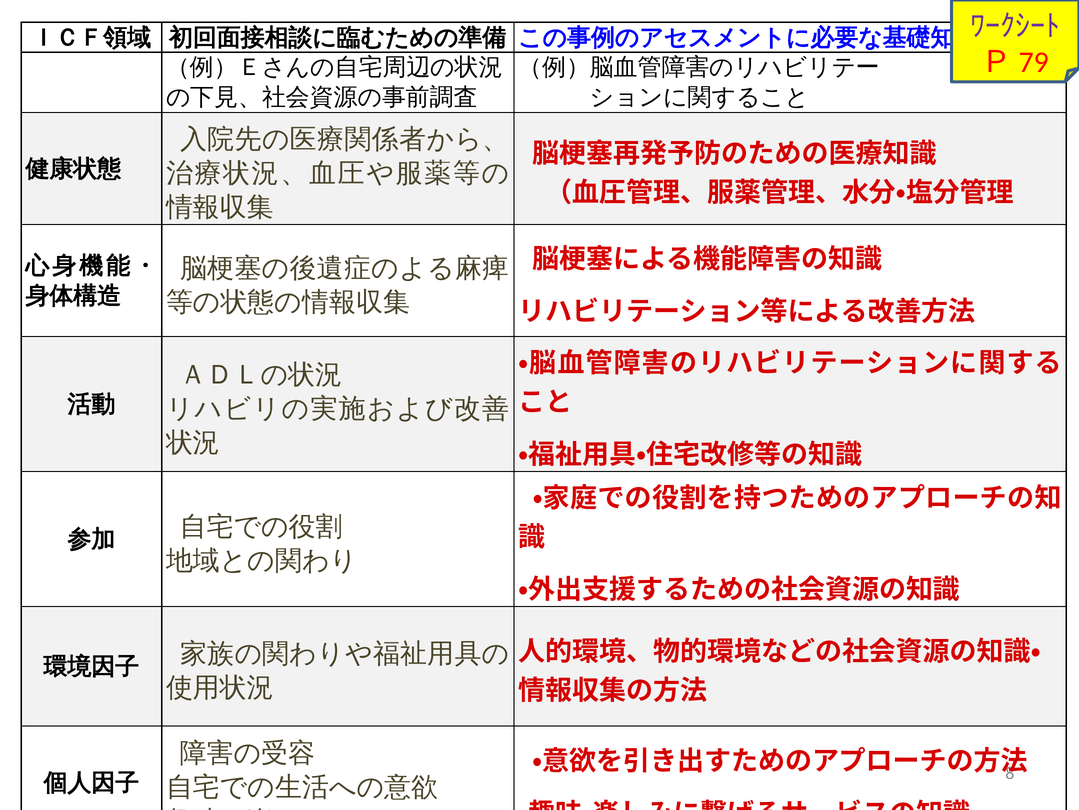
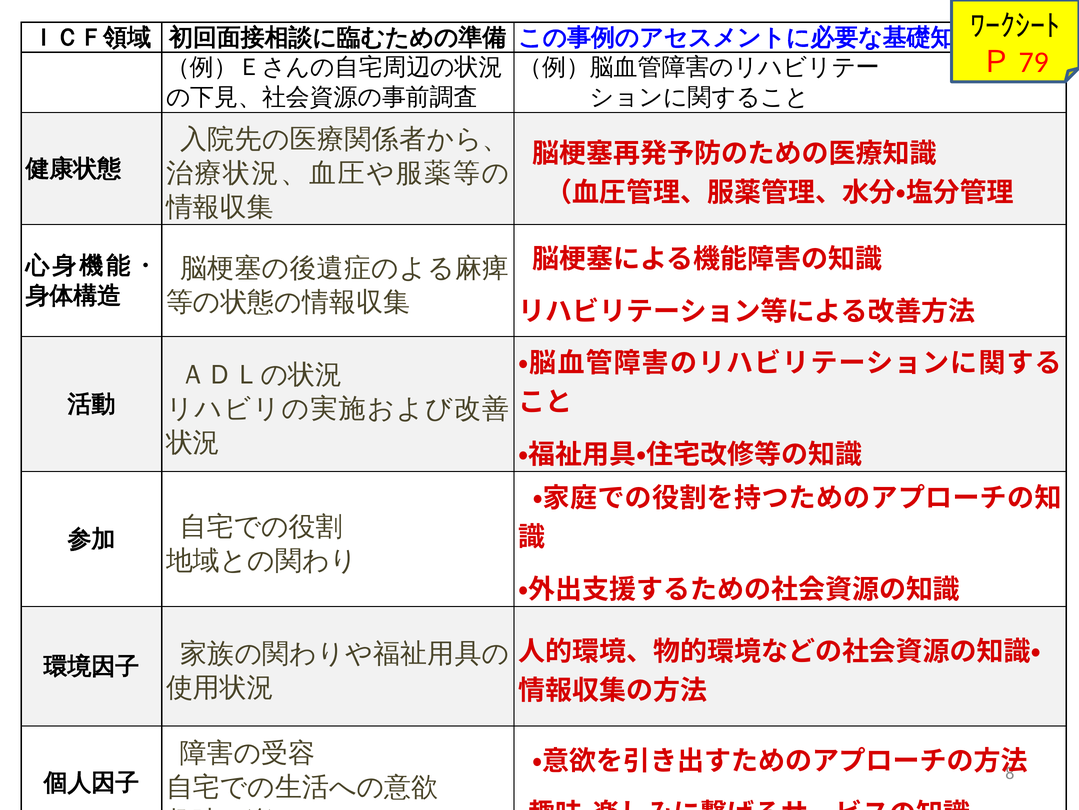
ﾜｰｸｼｰﾄ colour: purple -> black
